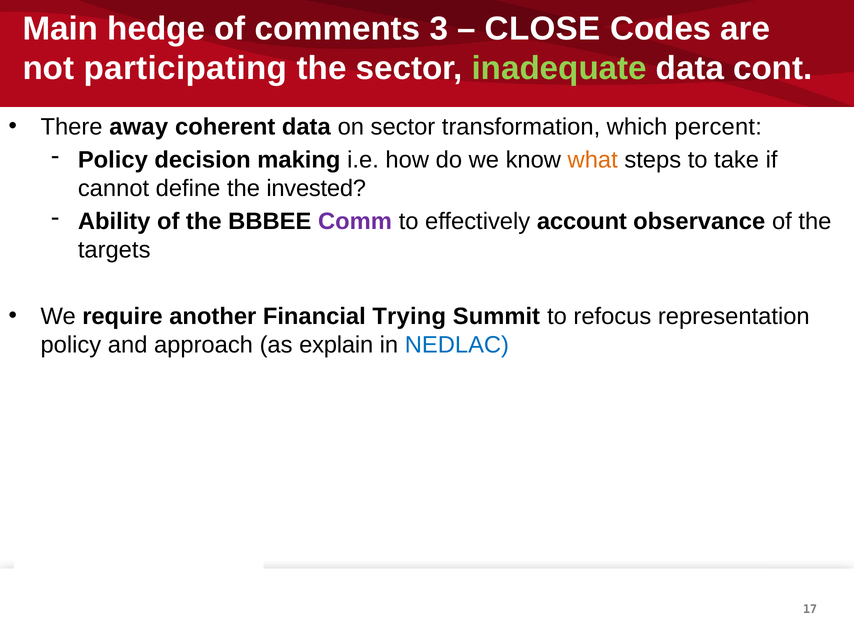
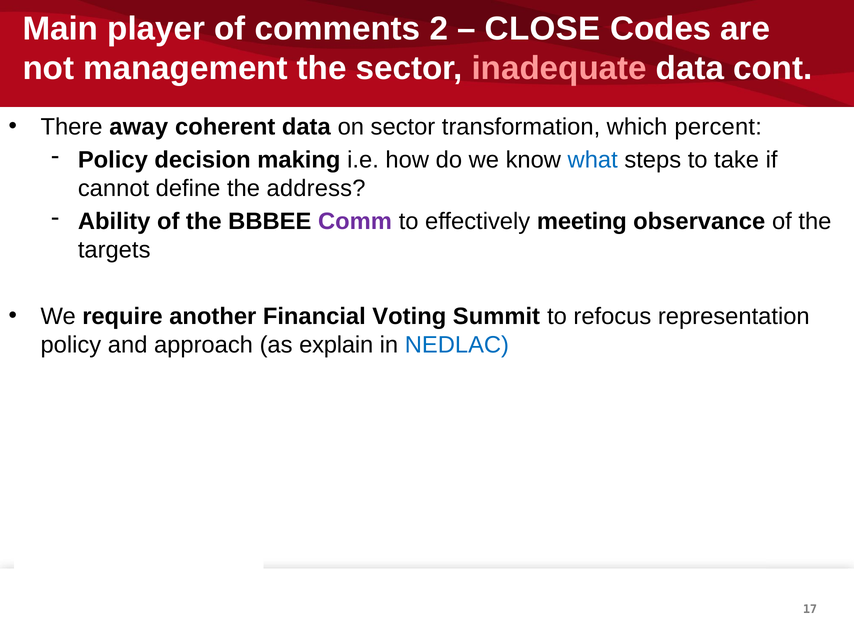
hedge: hedge -> player
3: 3 -> 2
participating: participating -> management
inadequate colour: light green -> pink
what colour: orange -> blue
invested: invested -> address
account: account -> meeting
Trying: Trying -> Voting
